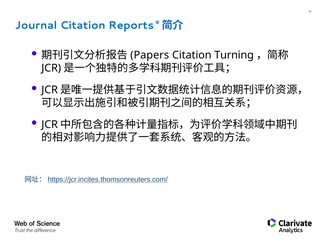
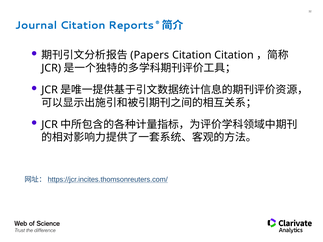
Citation Turning: Turning -> Citation
